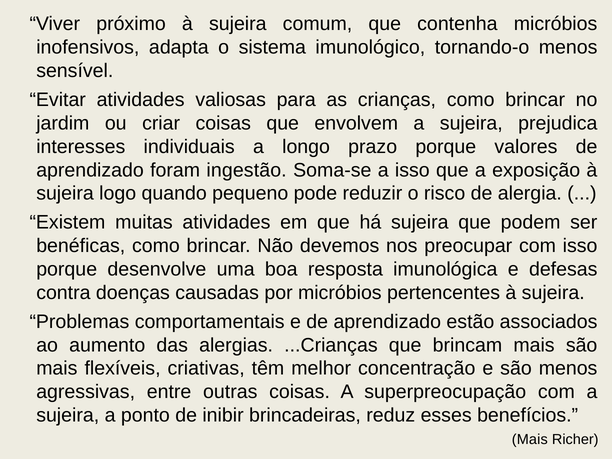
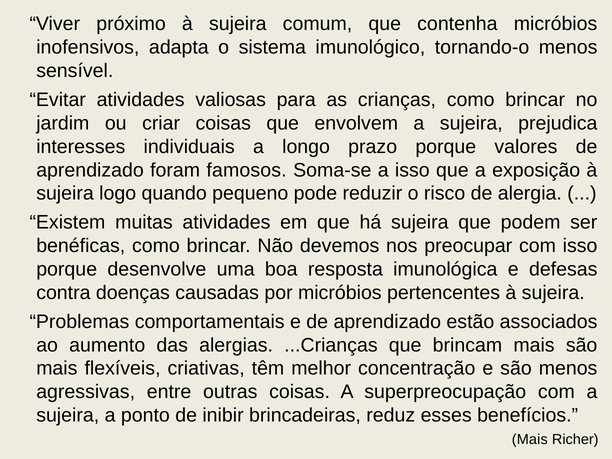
ingestão: ingestão -> famosos
